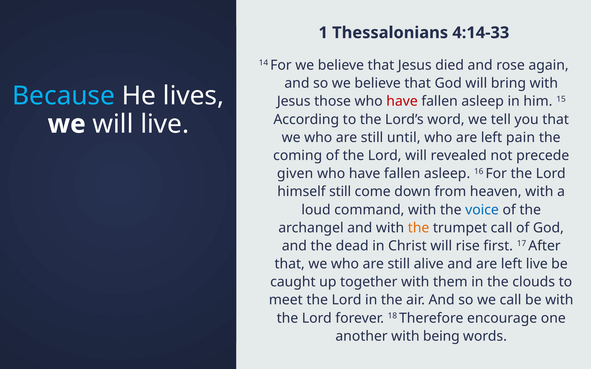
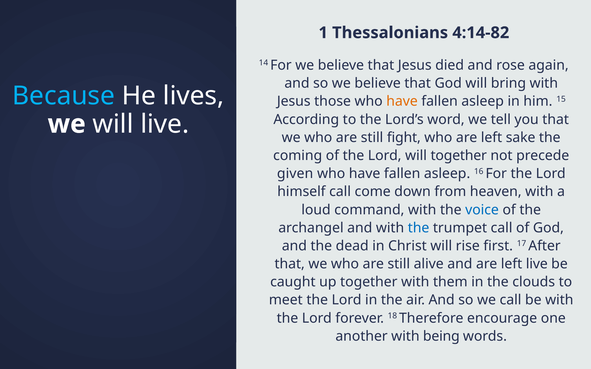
4:14-33: 4:14-33 -> 4:14-82
have at (402, 101) colour: red -> orange
until: until -> fight
pain: pain -> sake
will revealed: revealed -> together
himself still: still -> call
the at (419, 228) colour: orange -> blue
